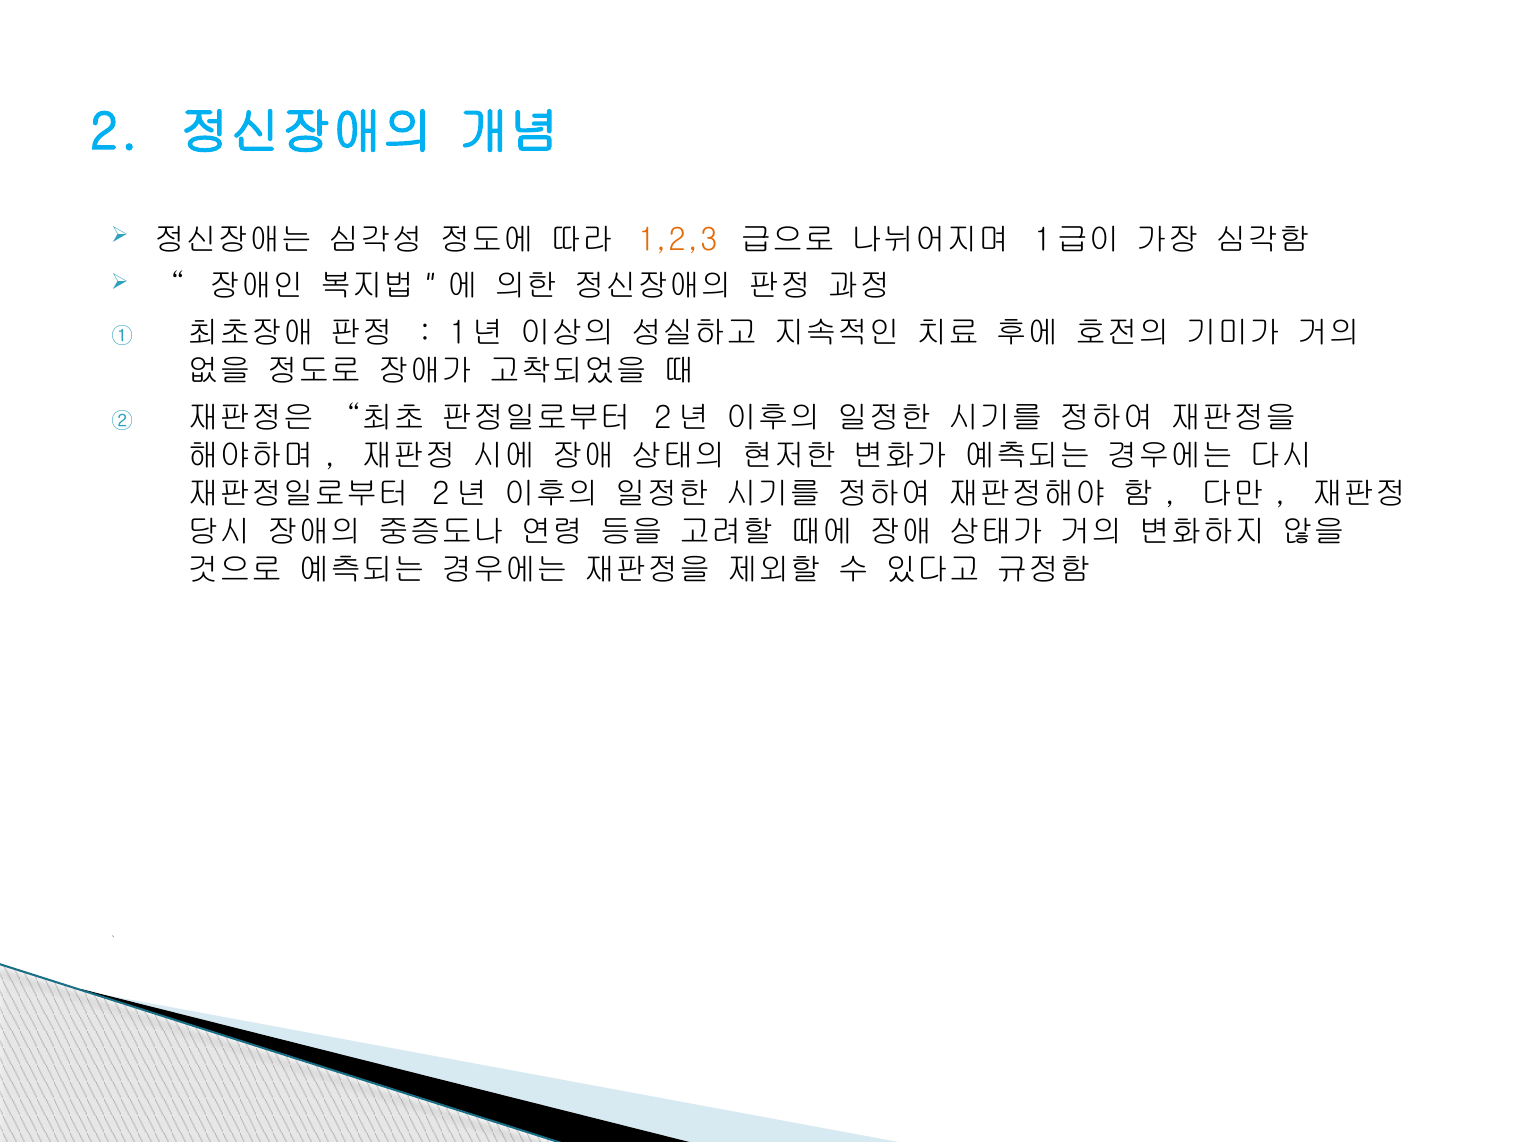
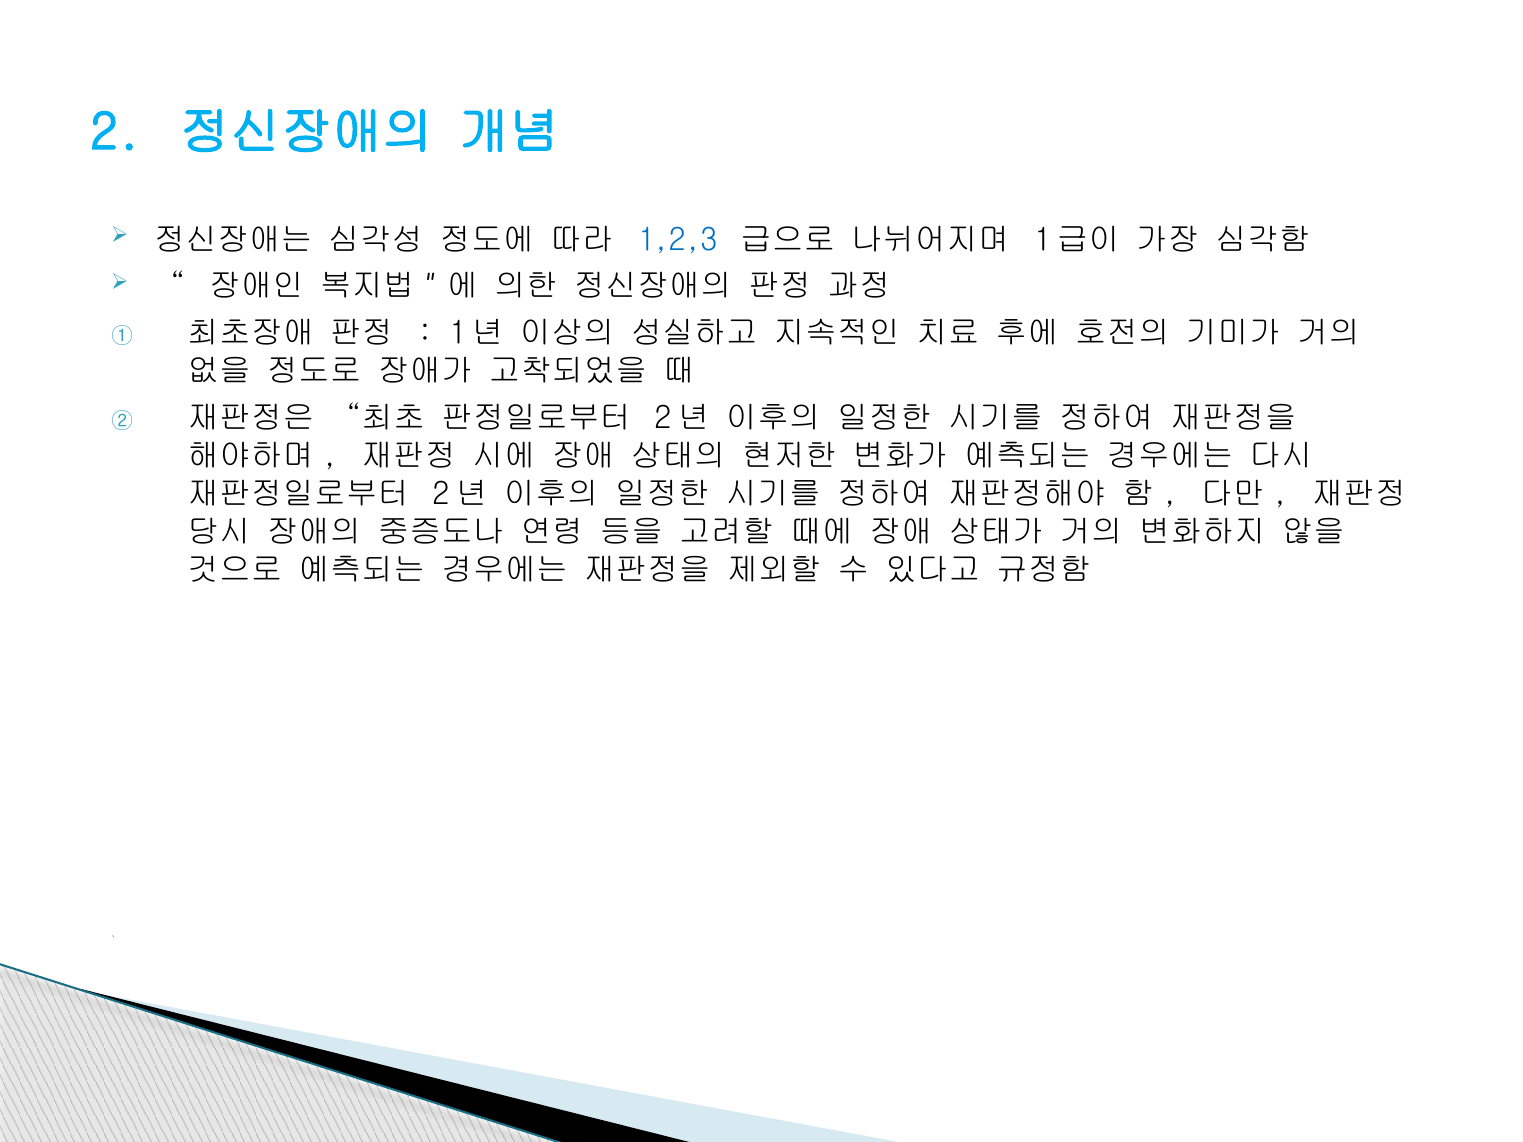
1,2,3 colour: orange -> blue
